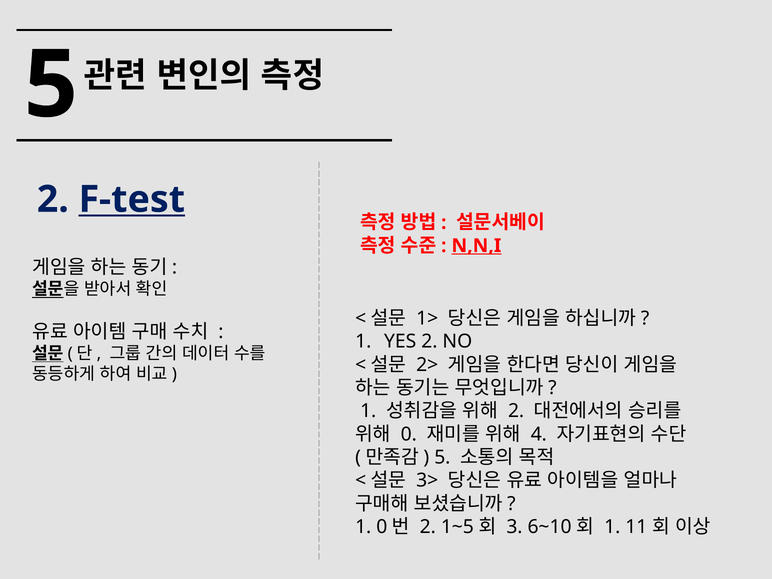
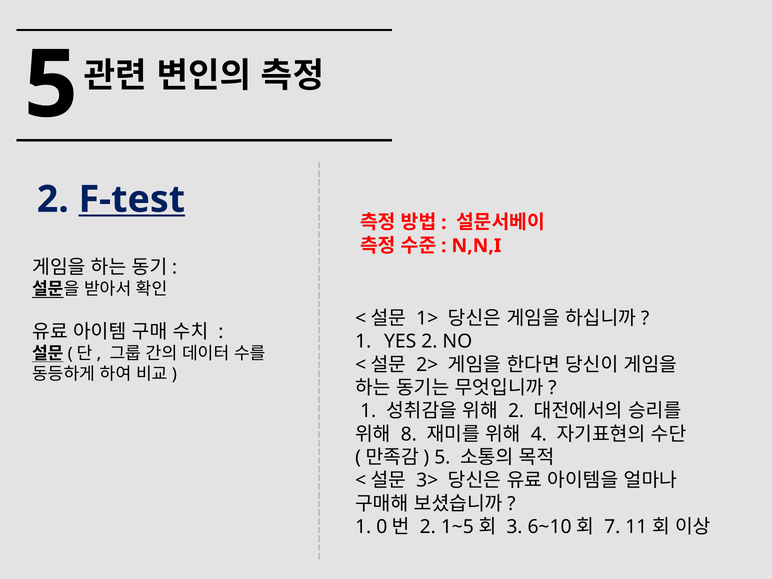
N,N,I underline: present -> none
0: 0 -> 8
1 at (612, 527): 1 -> 7
